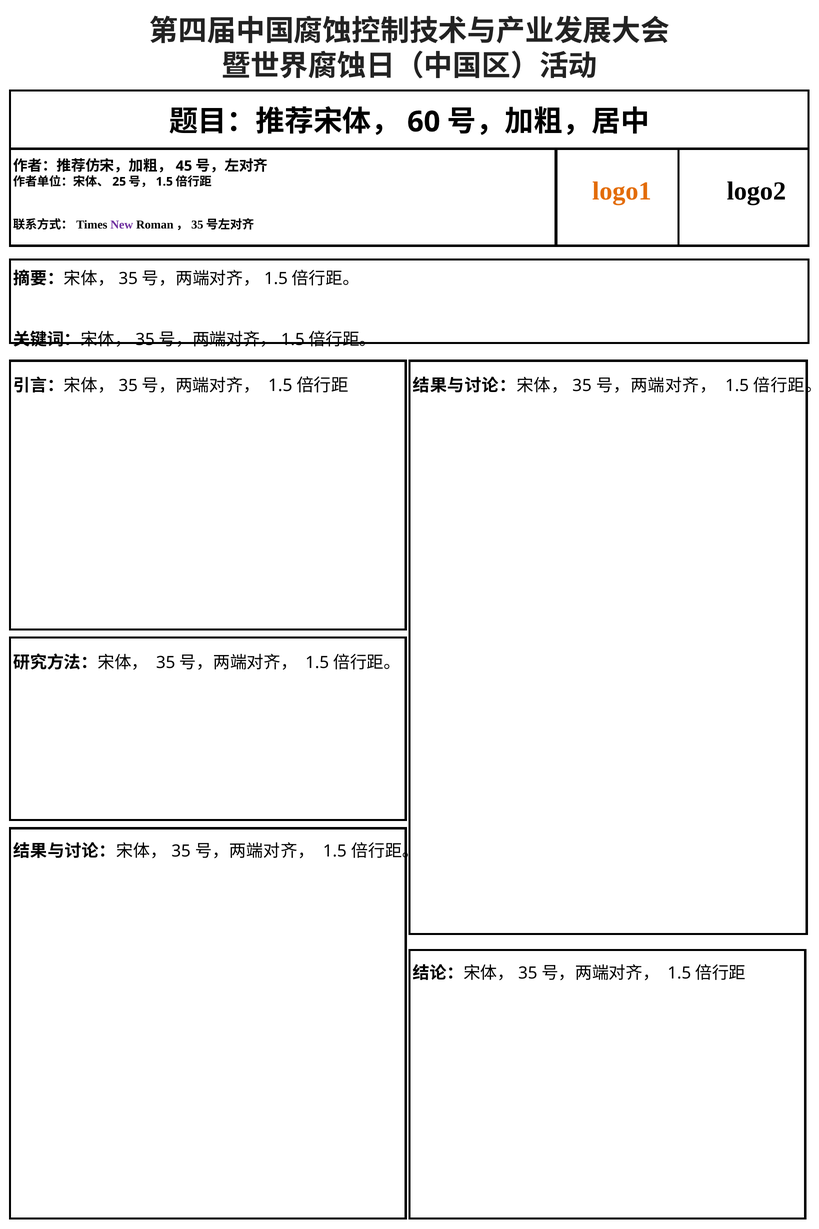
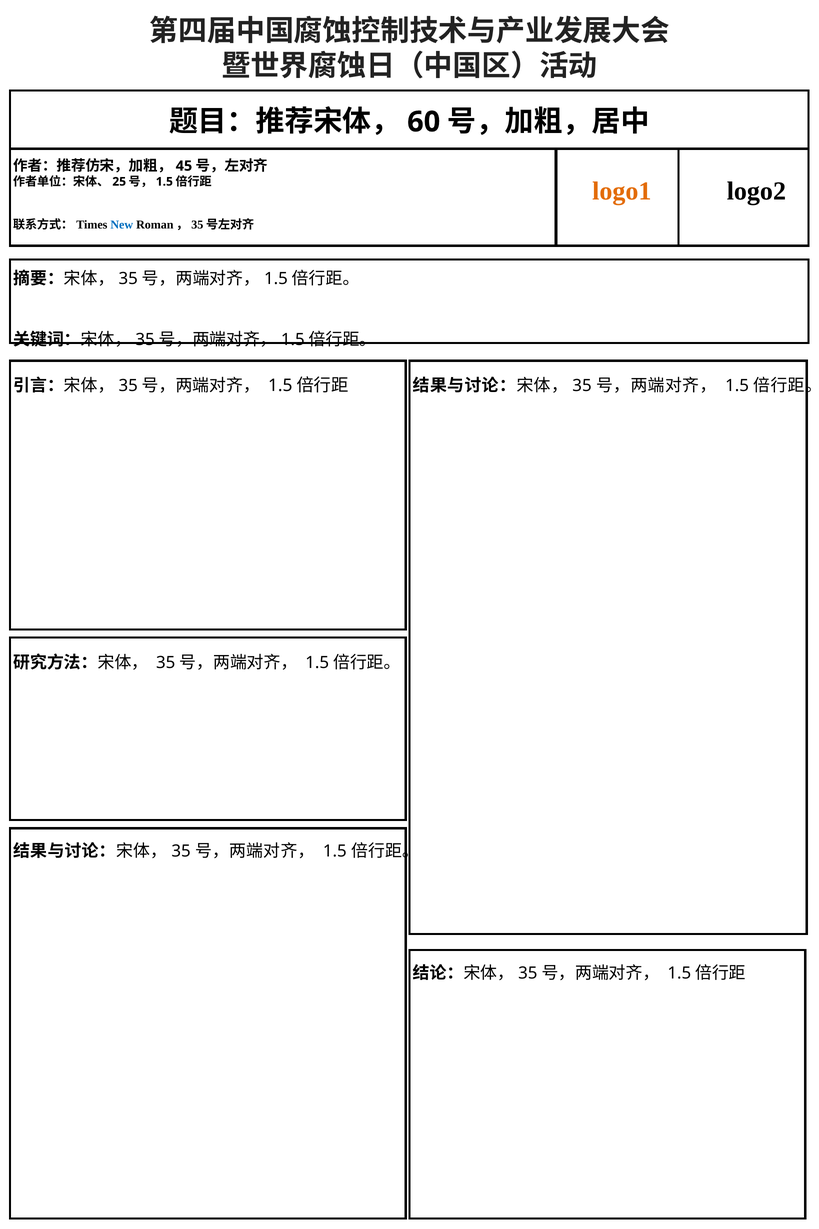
New colour: purple -> blue
